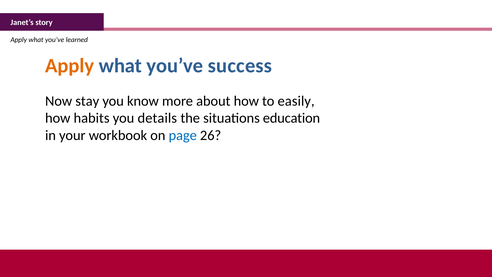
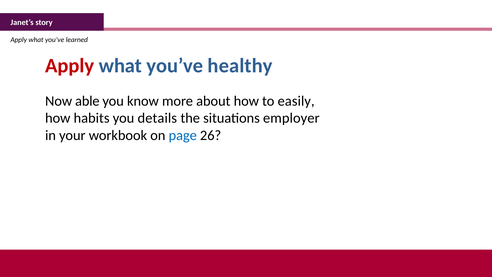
Apply at (70, 66) colour: orange -> red
success: success -> healthy
stay: stay -> able
education: education -> employer
